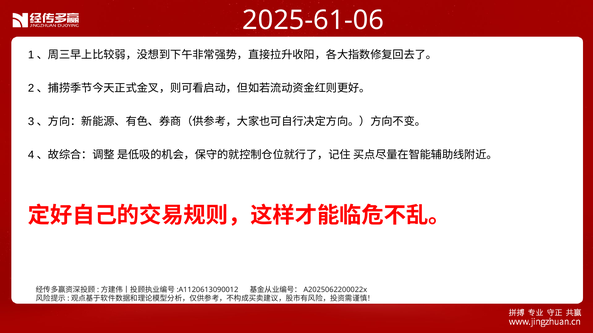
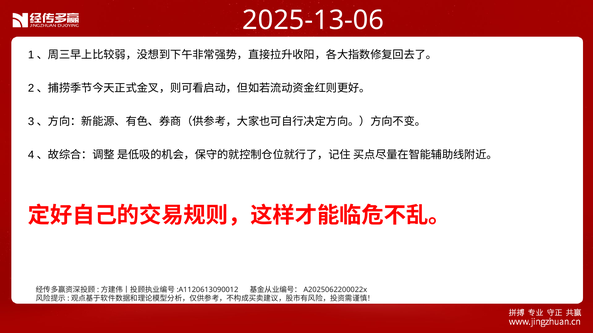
2025-61-06: 2025-61-06 -> 2025-13-06
